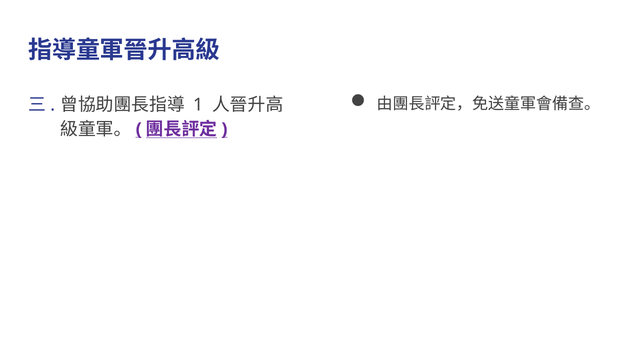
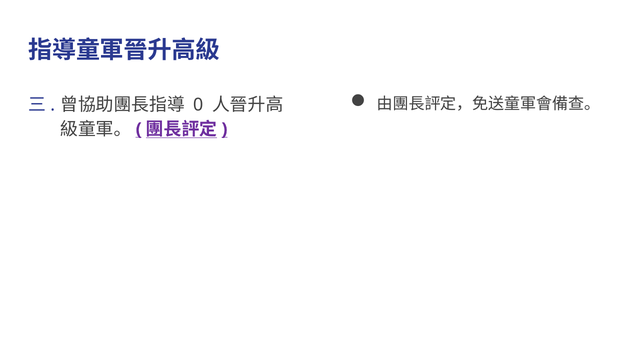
1: 1 -> 0
